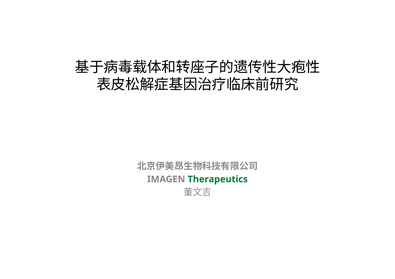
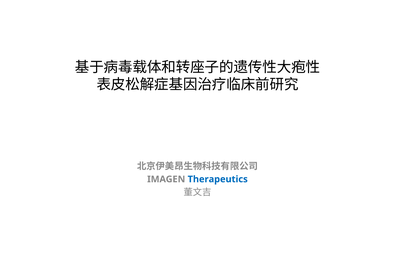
Therapeutics colour: green -> blue
